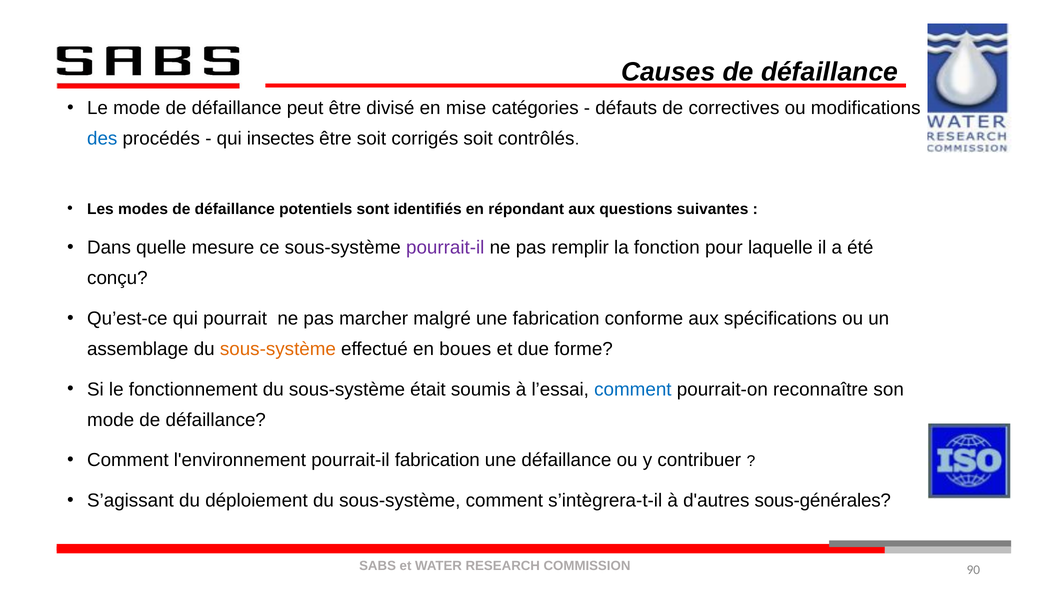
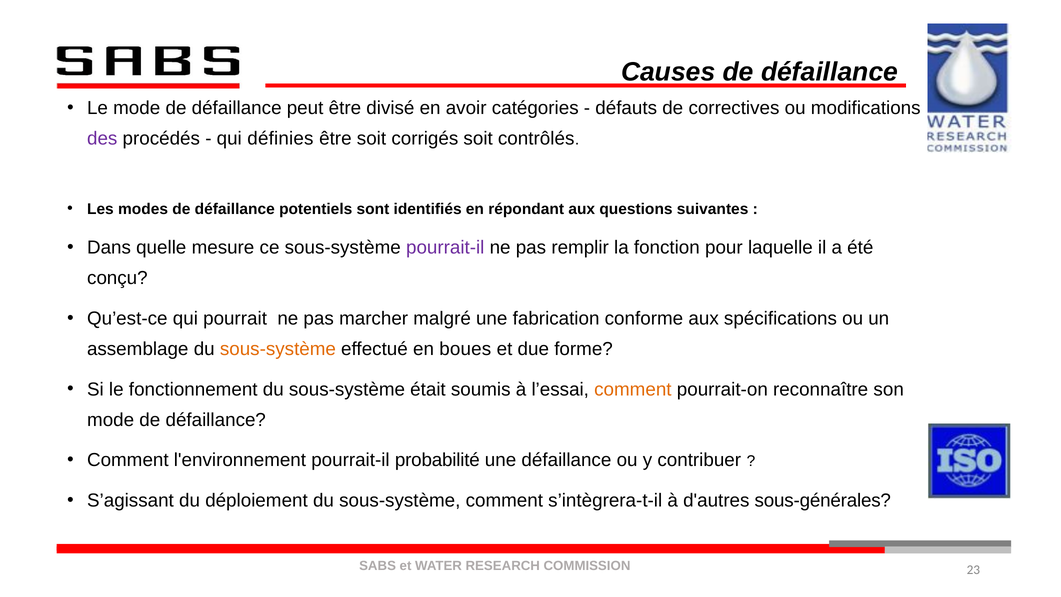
mise: mise -> avoir
des colour: blue -> purple
insectes: insectes -> définies
comment at (633, 389) colour: blue -> orange
pourrait-il fabrication: fabrication -> probabilité
90: 90 -> 23
